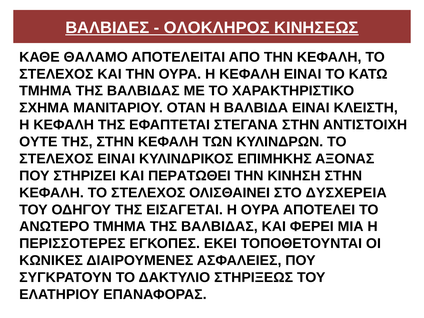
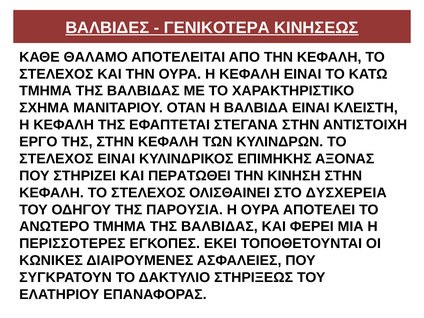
ΟΛΟΚΛΗΡΟΣ: ΟΛΟΚΛΗΡΟΣ -> ΓΕΝΙΚΟΤΕΡΑ
ΟΥΤΕ: ΟΥΤΕ -> ΕΡΓΟ
ΕΙΣΑΓΕΤΑΙ: ΕΙΣΑΓΕΤΑΙ -> ΠΑΡΟΥΣΙΑ
